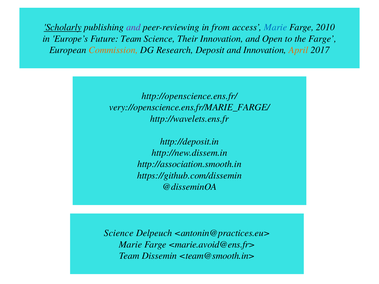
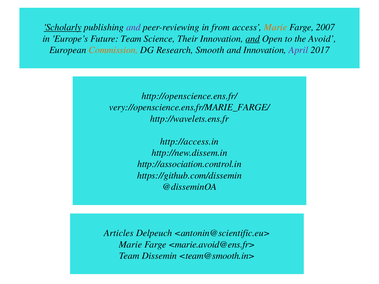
Marie at (276, 27) colour: blue -> orange
2010: 2010 -> 2007
and at (253, 39) underline: none -> present
the Farge: Farge -> Avoid
Deposit: Deposit -> Smooth
April colour: orange -> purple
http://deposit.in: http://deposit.in -> http://access.in
http://association.smooth.in: http://association.smooth.in -> http://association.control.in
Science at (119, 233): Science -> Articles
<antonin@practices.eu>: <antonin@practices.eu> -> <antonin@scientific.eu>
